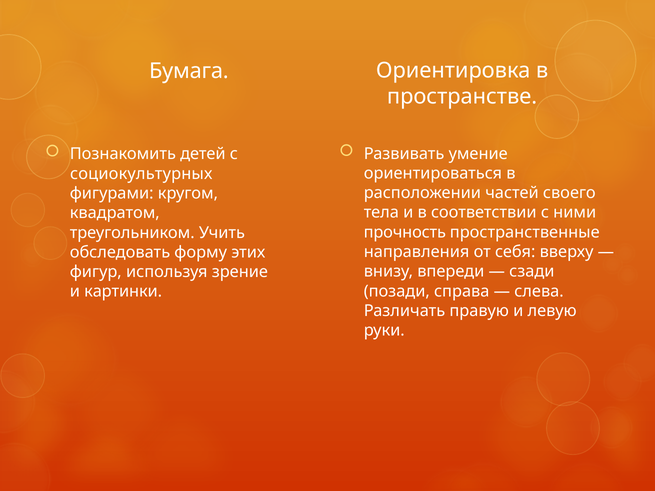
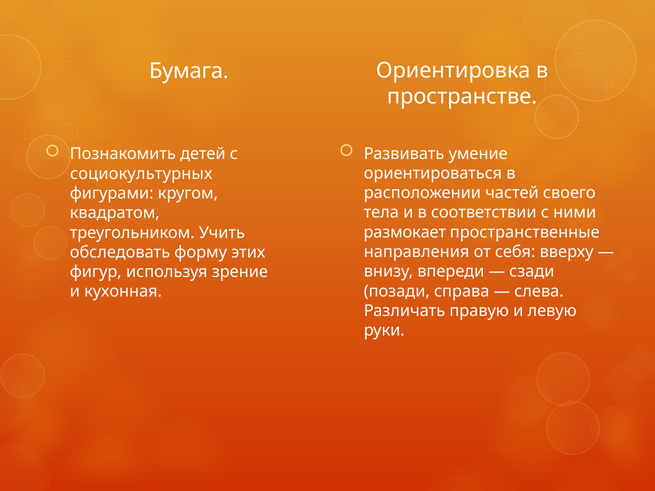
прочность: прочность -> размокает
картинки: картинки -> кухонная
